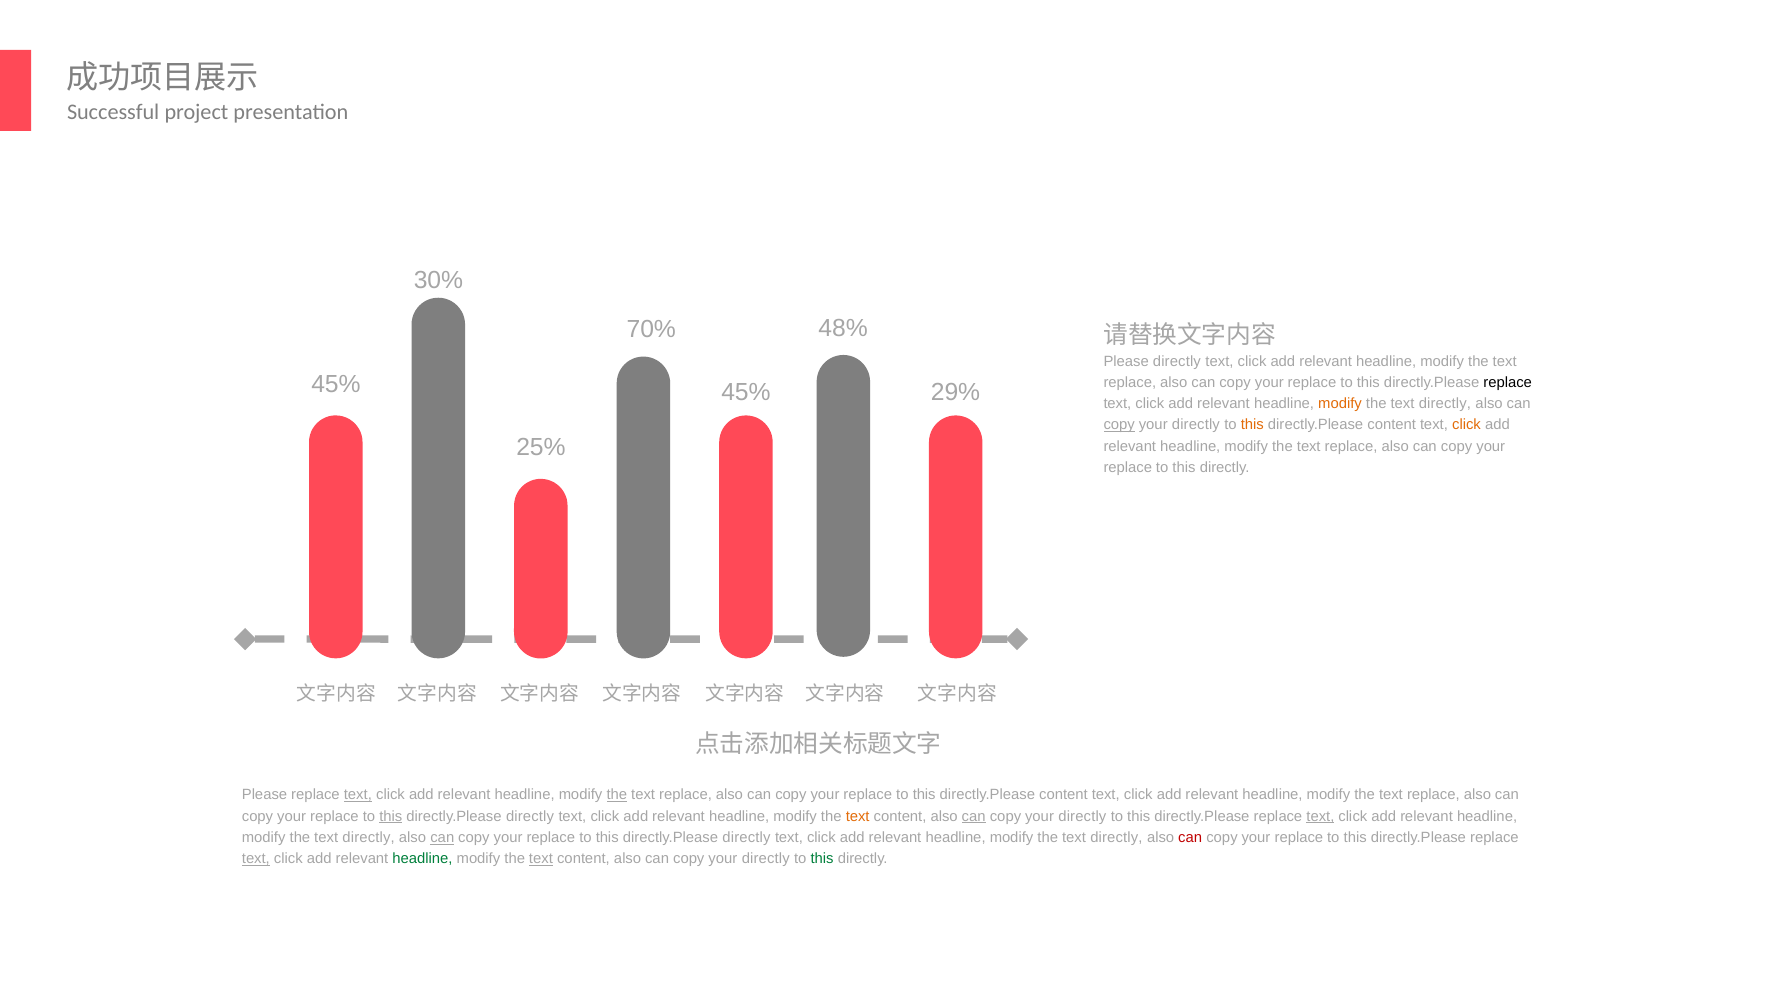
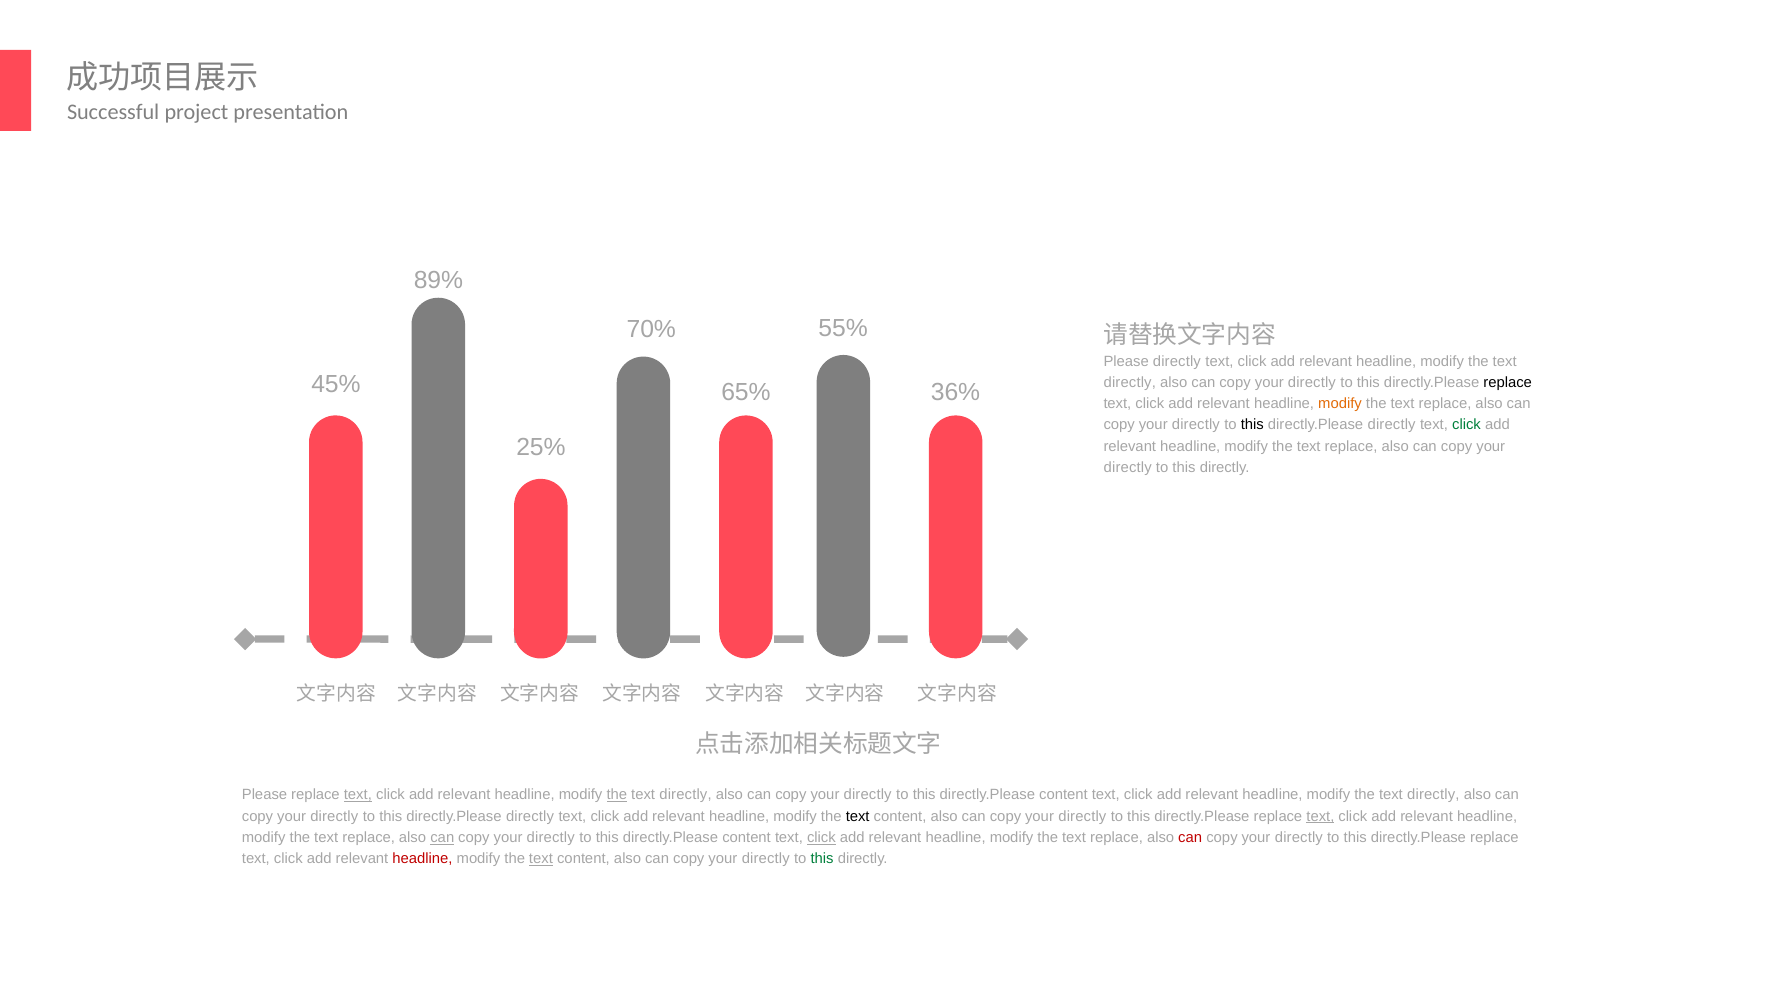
30%: 30% -> 89%
48%: 48% -> 55%
replace at (1130, 382): replace -> directly
replace at (1312, 382): replace -> directly
45% at (746, 393): 45% -> 65%
29%: 29% -> 36%
directly at (1445, 404): directly -> replace
copy at (1119, 425) underline: present -> none
this at (1252, 425) colour: orange -> black
content at (1392, 425): content -> directly
click at (1466, 425) colour: orange -> green
replace at (1128, 468): replace -> directly
replace at (686, 795): replace -> directly
replace at (868, 795): replace -> directly
replace at (1433, 795): replace -> directly
replace at (334, 817): replace -> directly
this at (391, 817) underline: present -> none
text at (858, 817) colour: orange -> black
can at (974, 817) underline: present -> none
directly at (369, 838): directly -> replace
replace at (551, 838): replace -> directly
directly at (746, 838): directly -> content
click at (821, 838) underline: none -> present
directly at (1116, 838): directly -> replace
replace at (1299, 838): replace -> directly
text at (256, 859) underline: present -> none
headline at (422, 859) colour: green -> red
